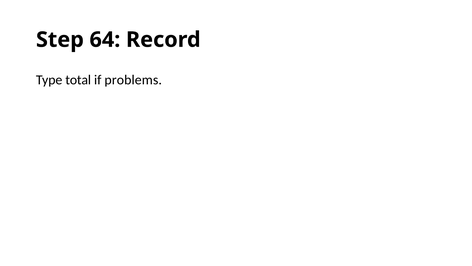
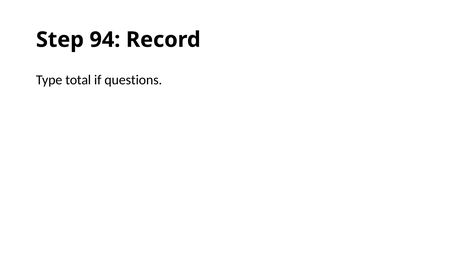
64: 64 -> 94
problems: problems -> questions
